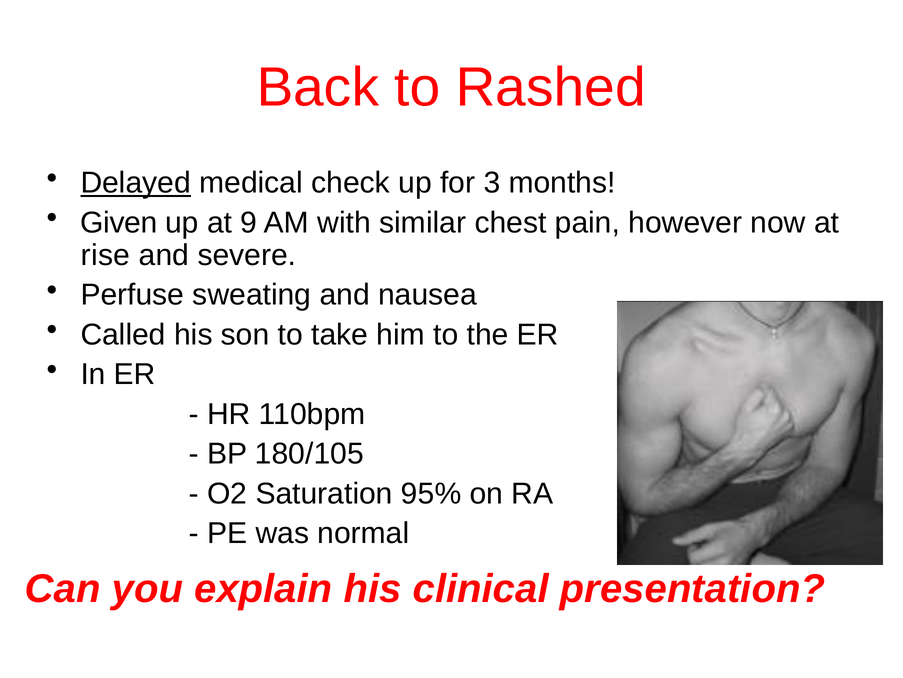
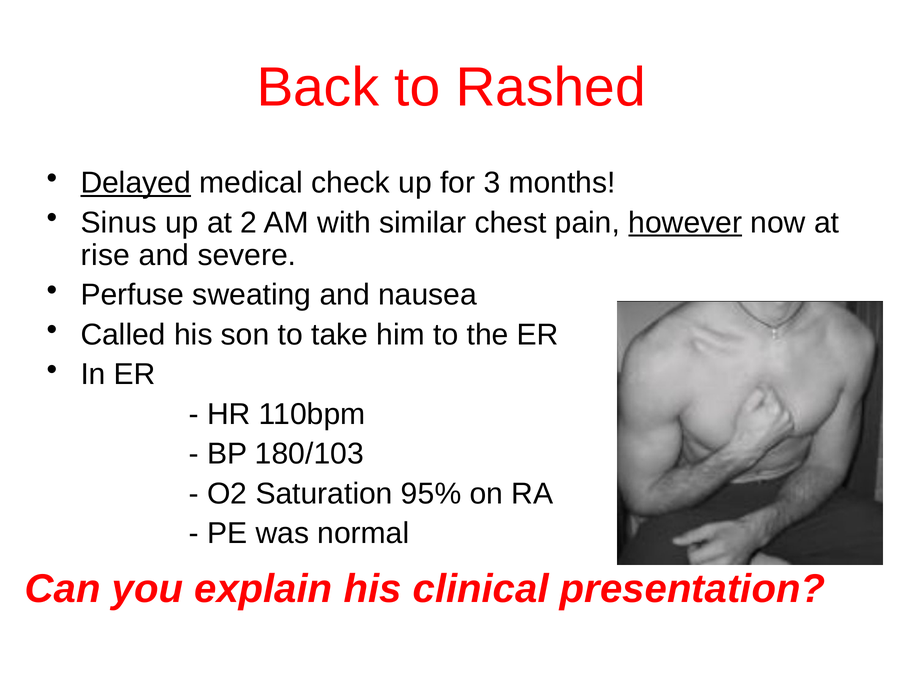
Given: Given -> Sinus
9: 9 -> 2
however underline: none -> present
180/105: 180/105 -> 180/103
